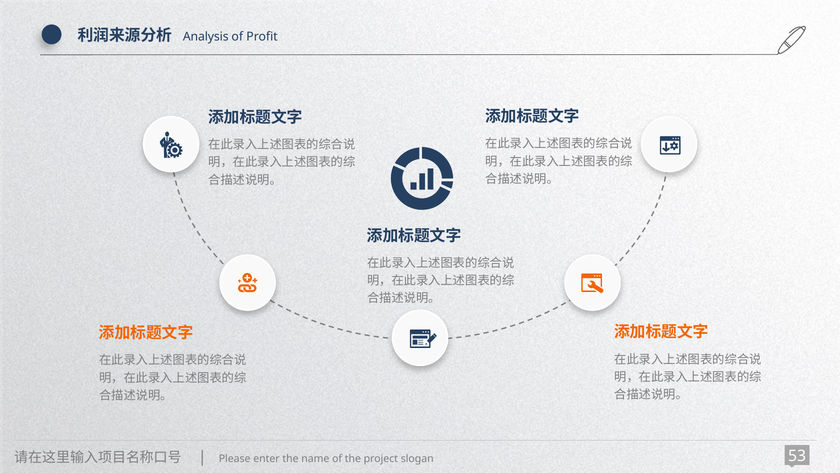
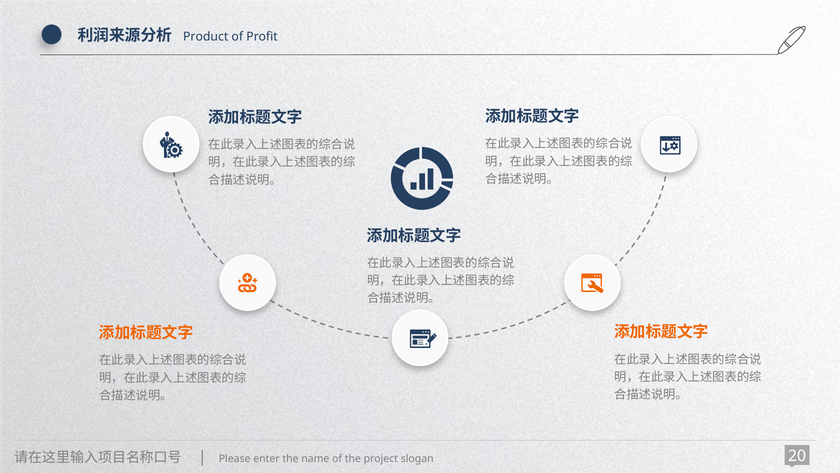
Analysis: Analysis -> Product
53: 53 -> 20
